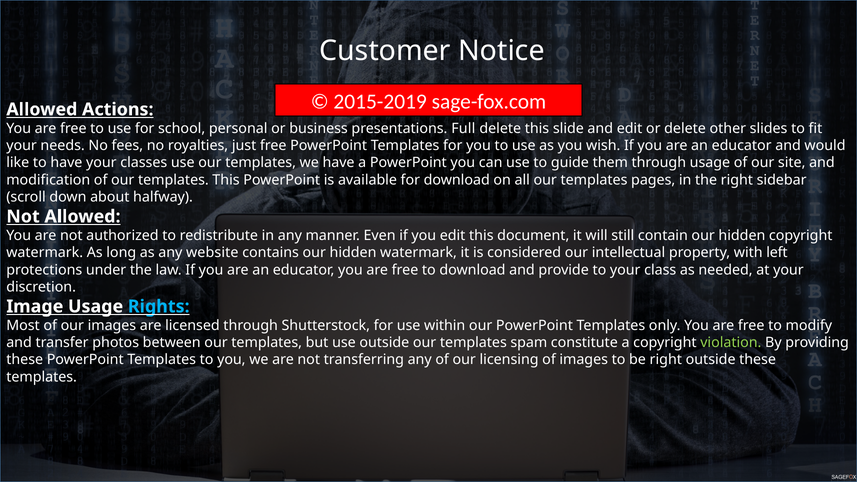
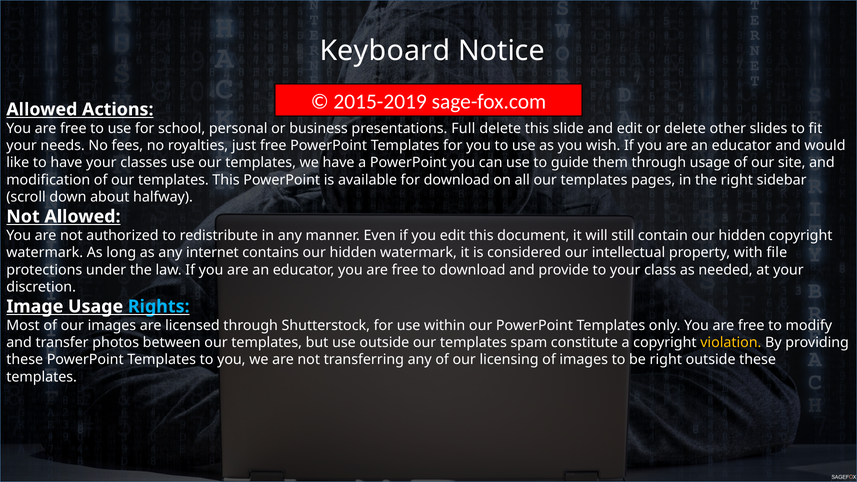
Customer: Customer -> Keyboard
website: website -> internet
left: left -> file
violation colour: light green -> yellow
